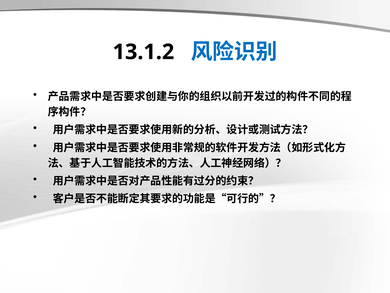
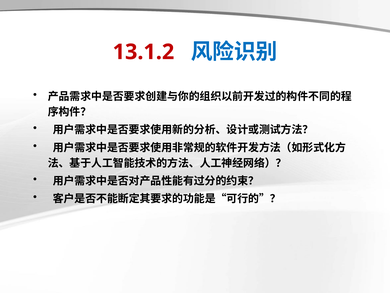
13.1.2 colour: black -> red
